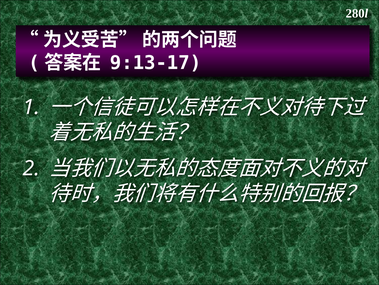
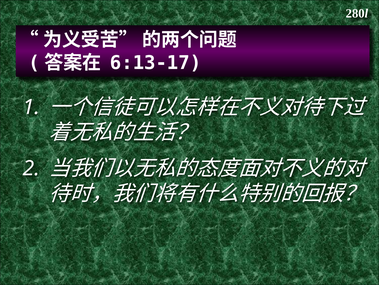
9:13-17: 9:13-17 -> 6:13-17
